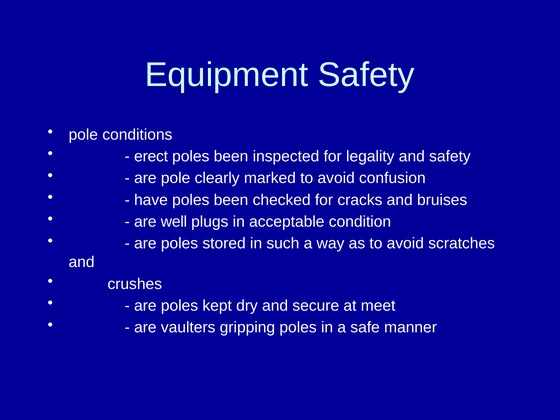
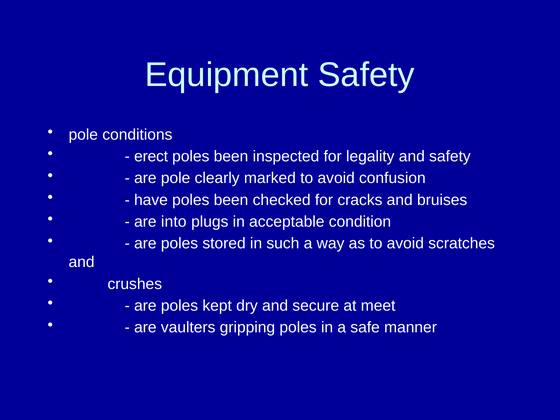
well: well -> into
